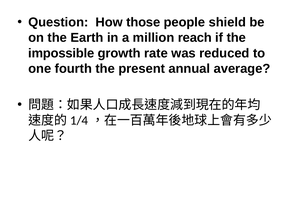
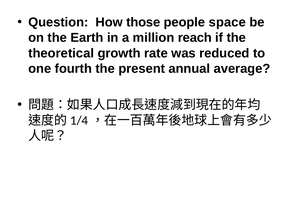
shield: shield -> space
impossible: impossible -> theoretical
